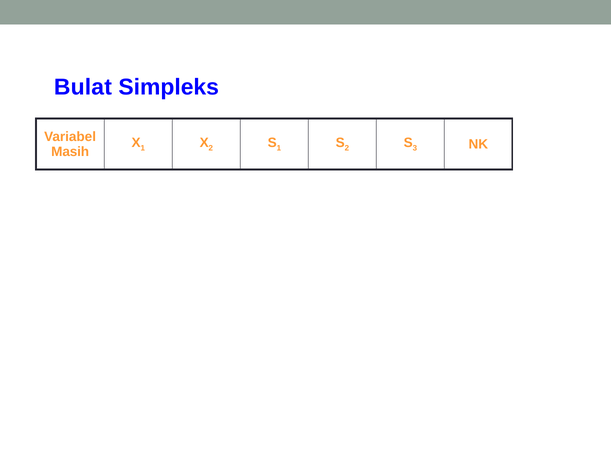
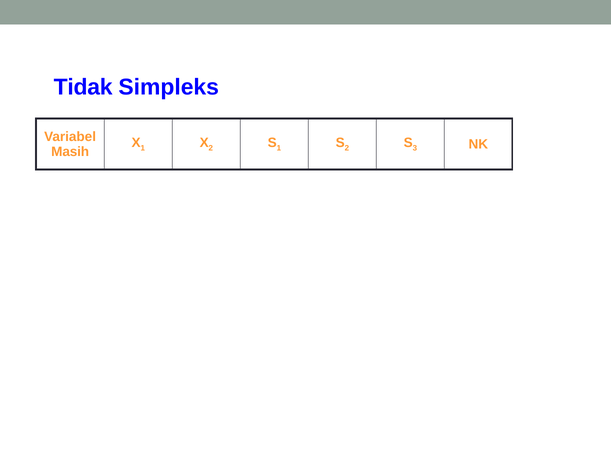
Bulat: Bulat -> Tidak
